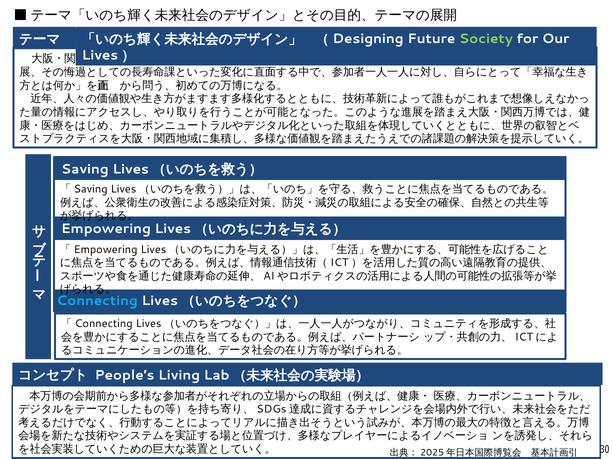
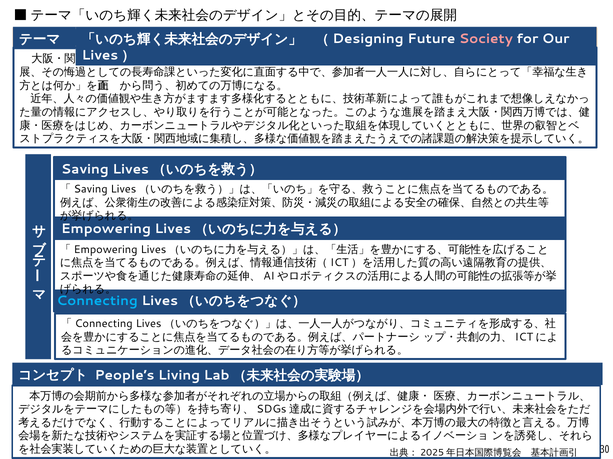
Society colour: light green -> pink
